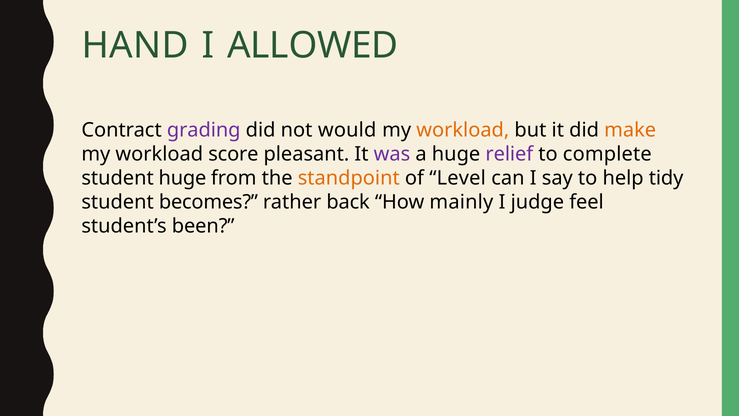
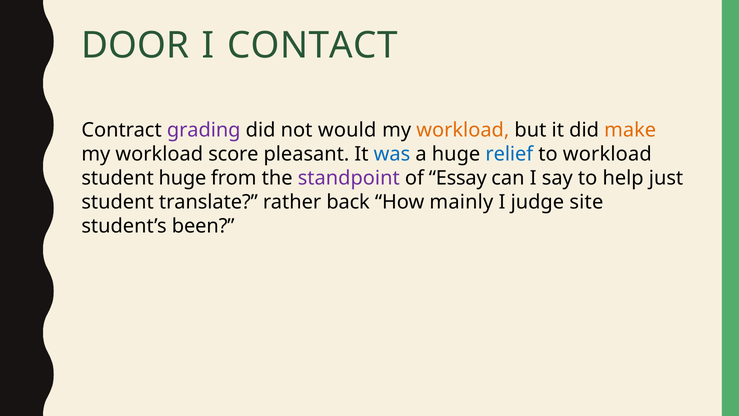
HAND: HAND -> DOOR
ALLOWED: ALLOWED -> CONTACT
was colour: purple -> blue
relief colour: purple -> blue
to complete: complete -> workload
standpoint colour: orange -> purple
Level: Level -> Essay
tidy: tidy -> just
becomes: becomes -> translate
feel: feel -> site
